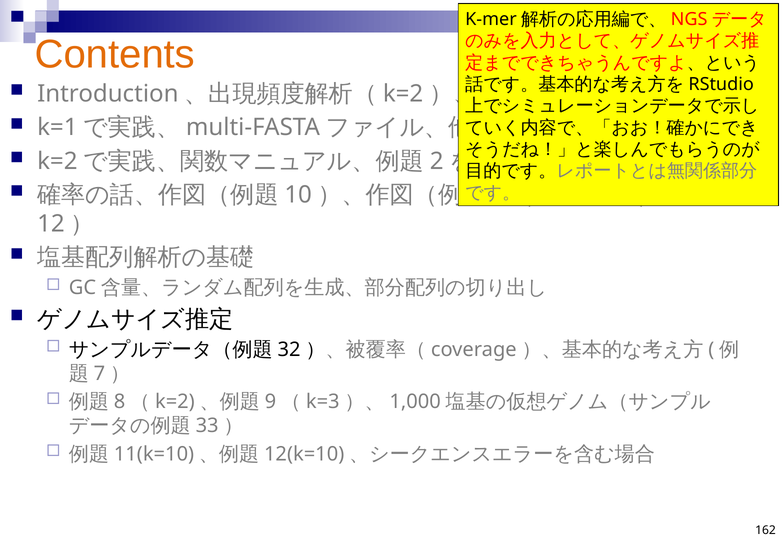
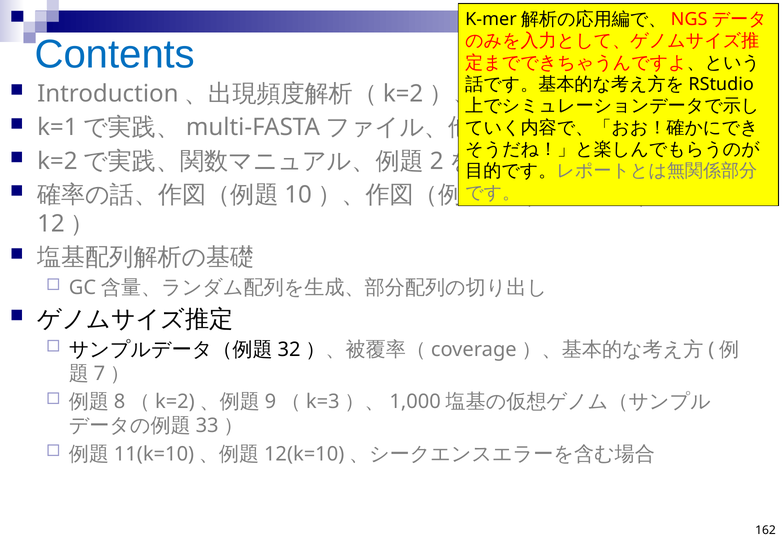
Contents colour: orange -> blue
